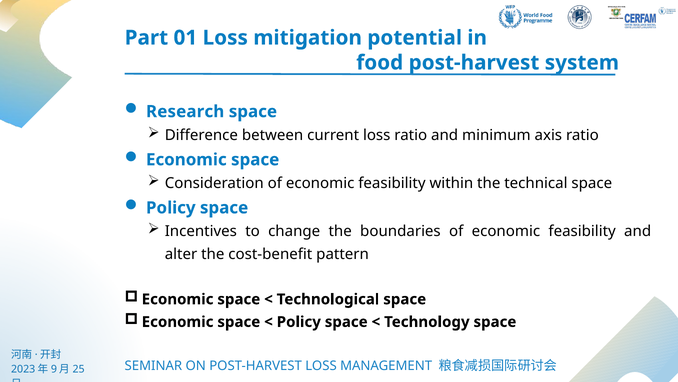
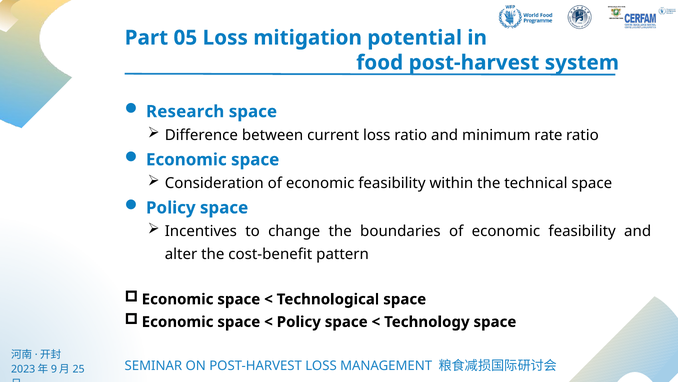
01: 01 -> 05
axis: axis -> rate
